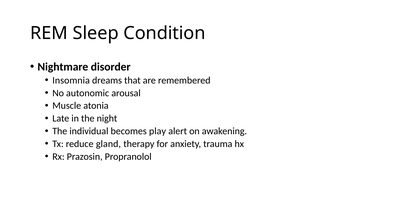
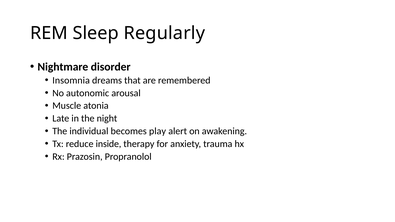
Condition: Condition -> Regularly
gland: gland -> inside
